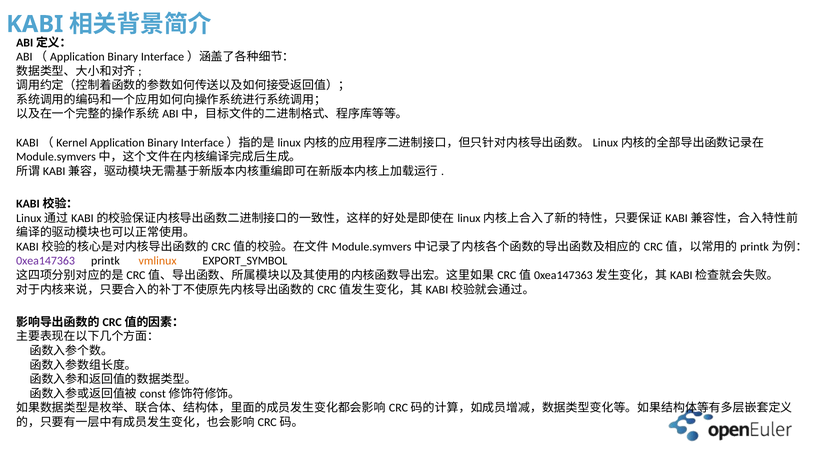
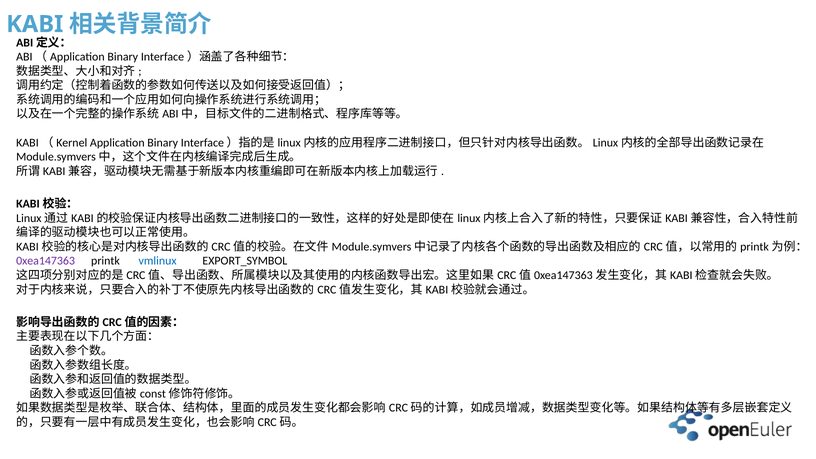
vmlinux colour: orange -> blue
